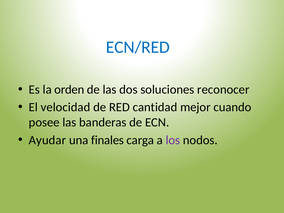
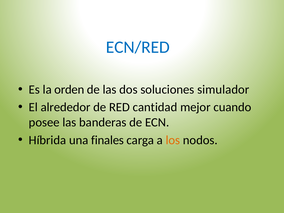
reconocer: reconocer -> simulador
velocidad: velocidad -> alrededor
Ayudar: Ayudar -> Híbrida
los colour: purple -> orange
